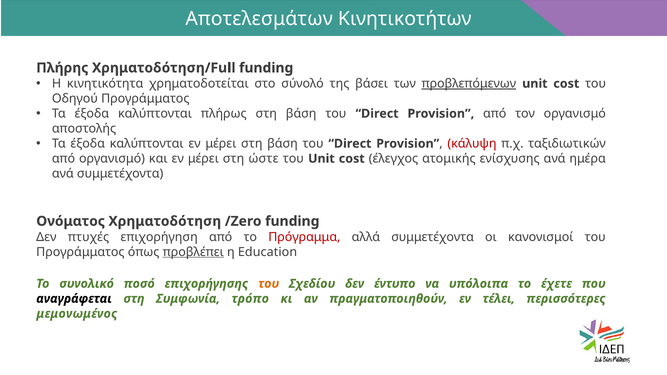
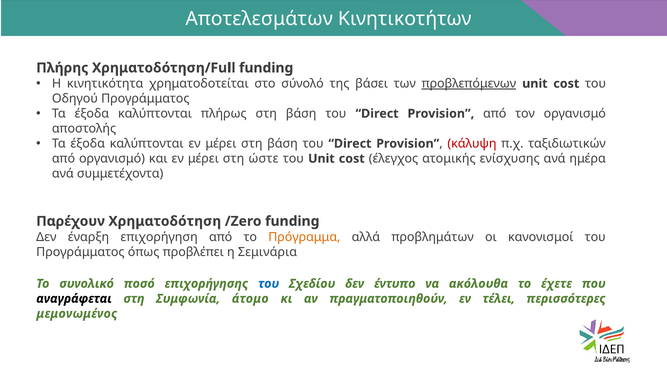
Ονόματος: Ονόματος -> Παρέχουν
πτυχές: πτυχές -> έναρξη
Πρόγραμμα colour: red -> orange
αλλά συμμετέχοντα: συμμετέχοντα -> προβλημάτων
προβλέπει underline: present -> none
Education: Education -> Σεμινάρια
του at (269, 284) colour: orange -> blue
υπόλοιπα: υπόλοιπα -> ακόλουθα
τρόπο: τρόπο -> άτομο
